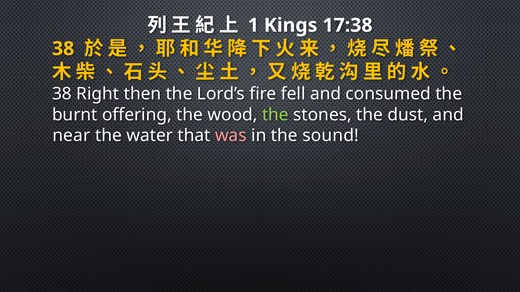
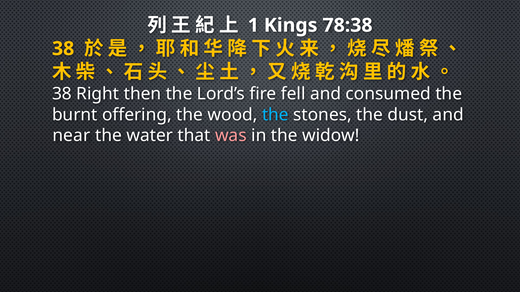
17:38: 17:38 -> 78:38
the at (275, 115) colour: light green -> light blue
sound: sound -> widow
